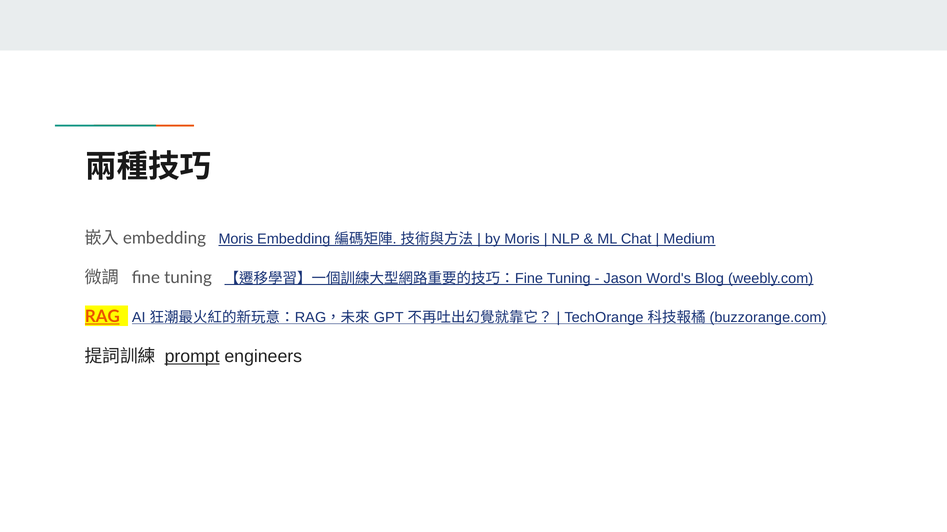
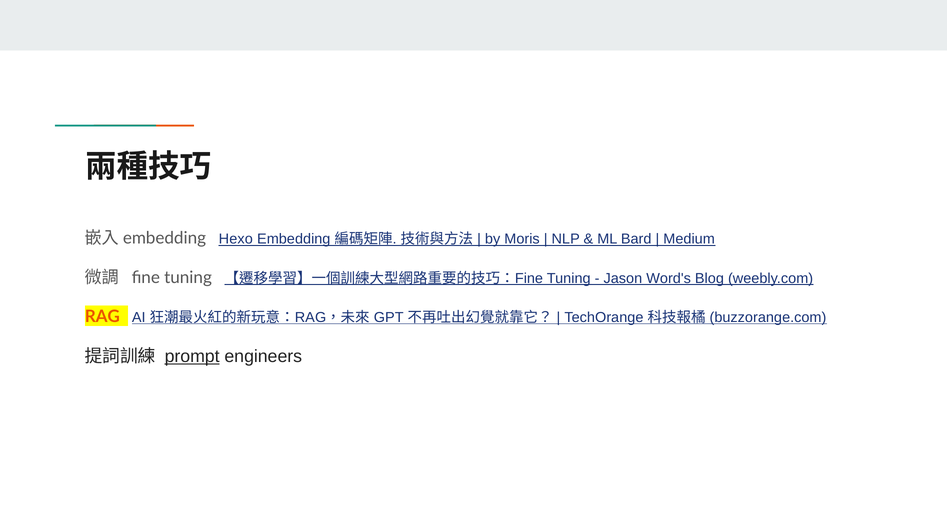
Moris at (236, 239): Moris -> Hexo
Chat: Chat -> Bard
RAG at (102, 317) underline: present -> none
